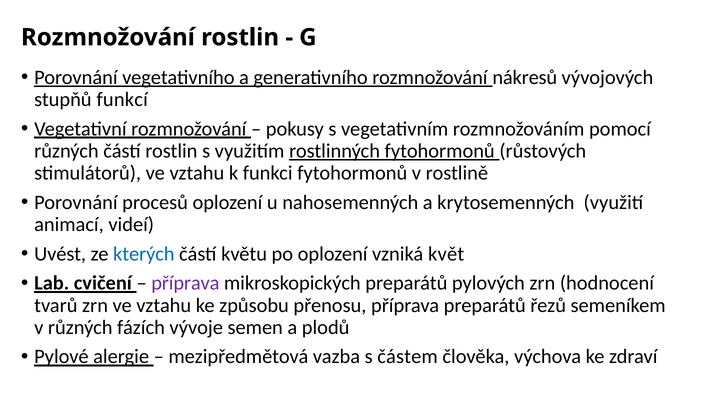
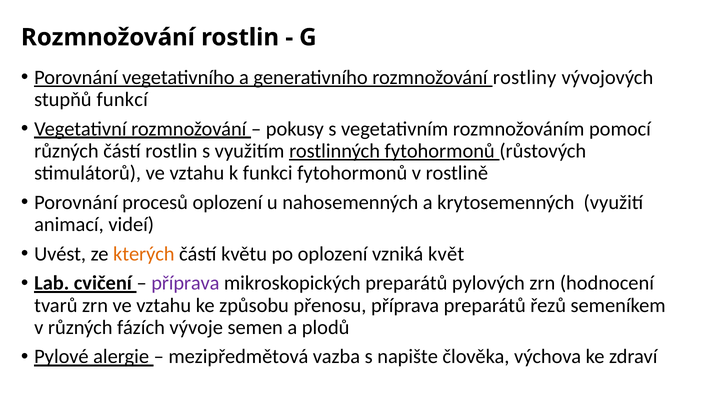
nákresů: nákresů -> rostliny
kterých colour: blue -> orange
částem: částem -> napište
